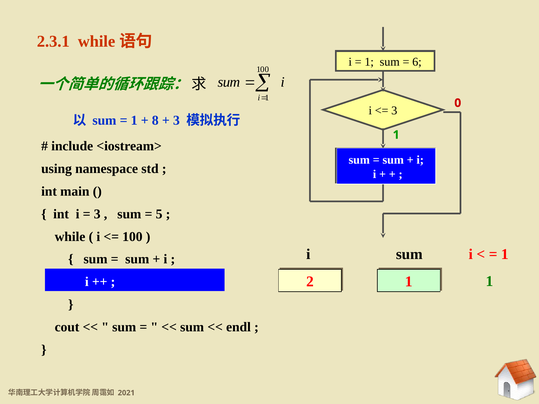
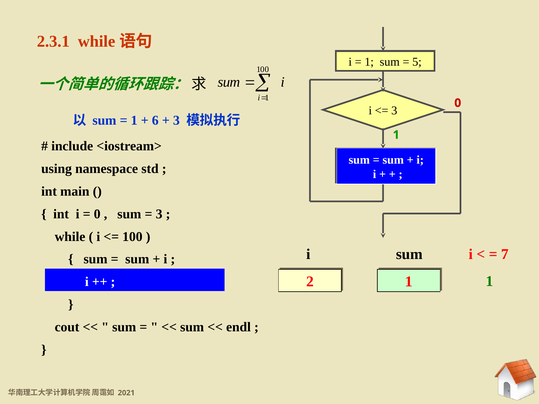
6: 6 -> 5
8: 8 -> 6
3 at (97, 214): 3 -> 0
5 at (159, 214): 5 -> 3
1 at (505, 254): 1 -> 7
